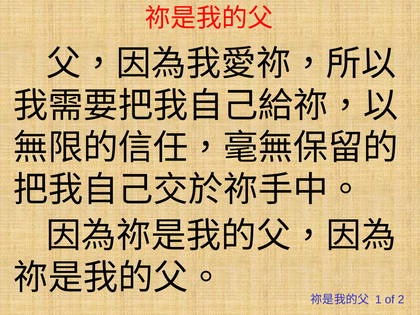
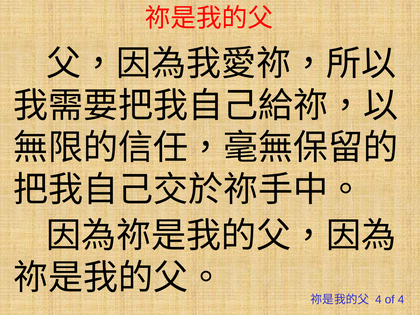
1 at (378, 300): 1 -> 4
of 2: 2 -> 4
